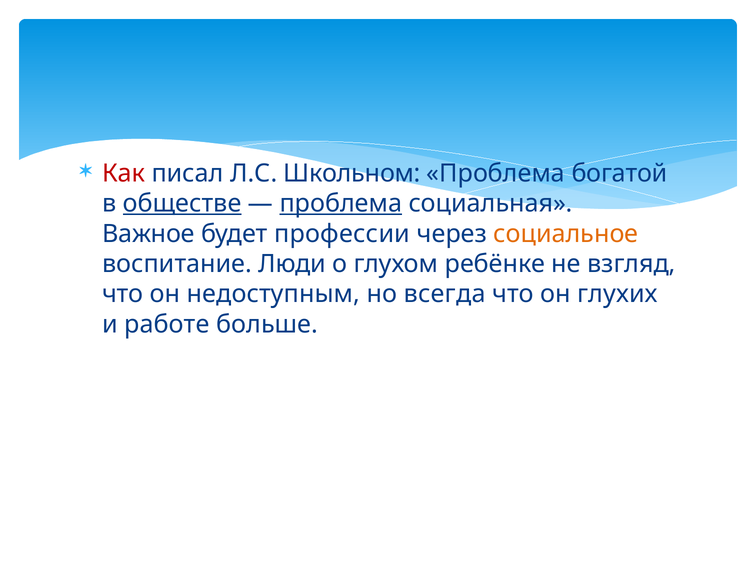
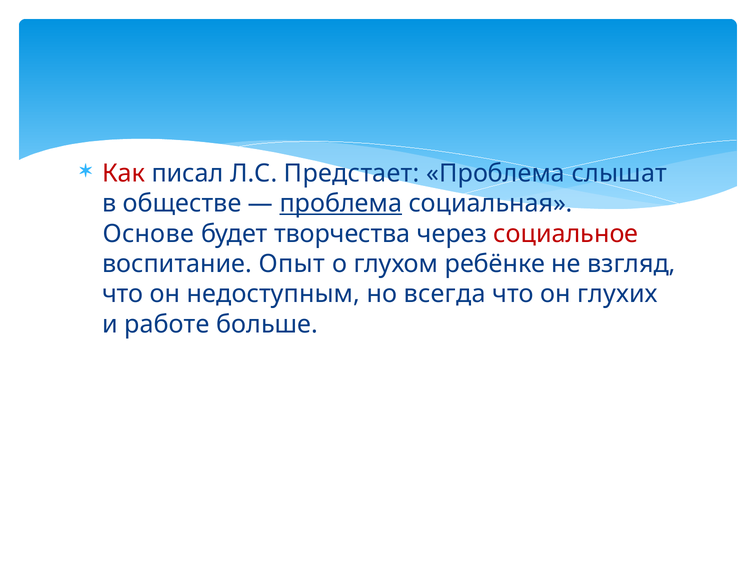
Школьном: Школьном -> Предстает
богатой: богатой -> слышат
обществе underline: present -> none
Важное: Важное -> Основе
профессии: профессии -> творчества
социальное colour: orange -> red
Люди: Люди -> Опыт
